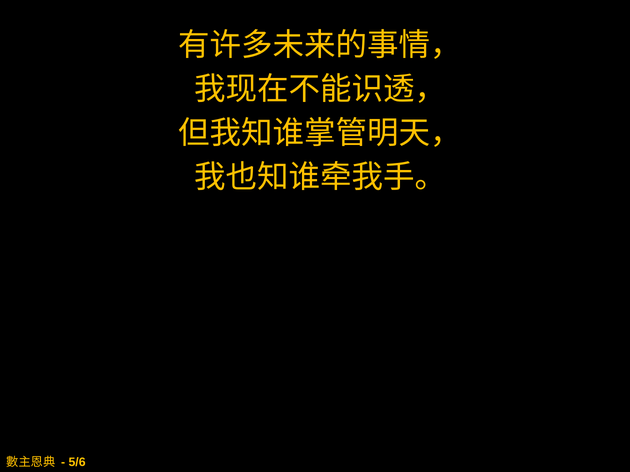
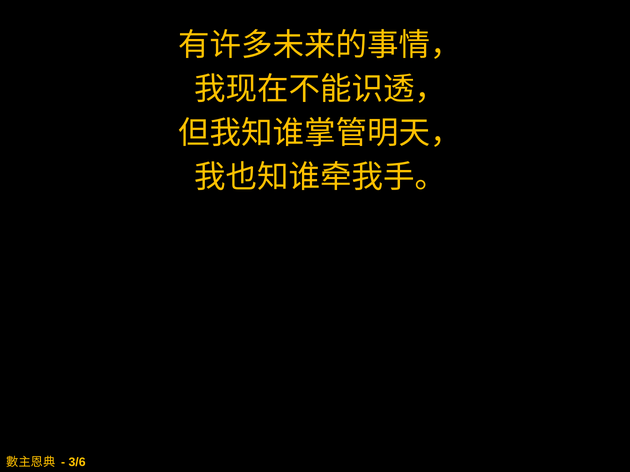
5/6: 5/6 -> 3/6
